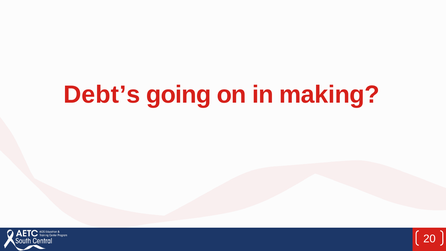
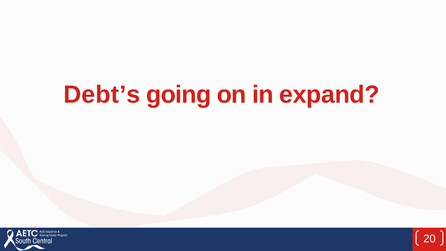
making: making -> expand
